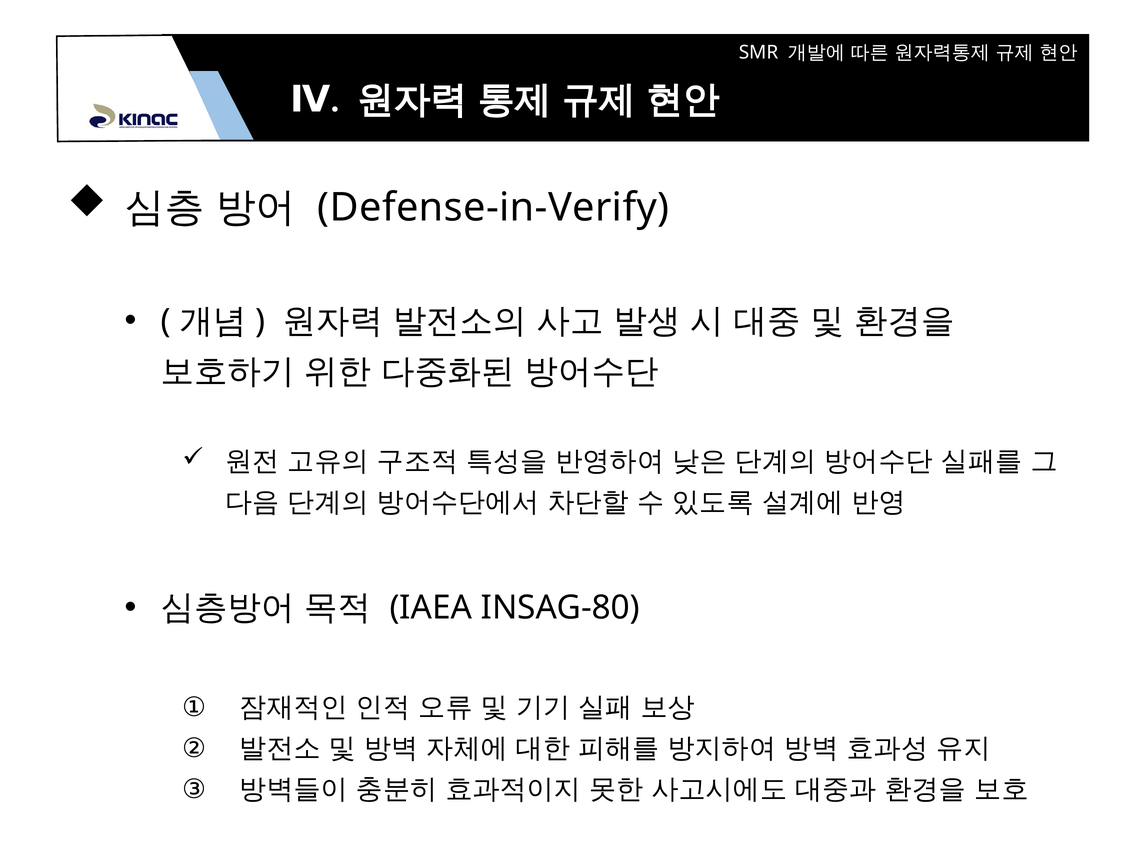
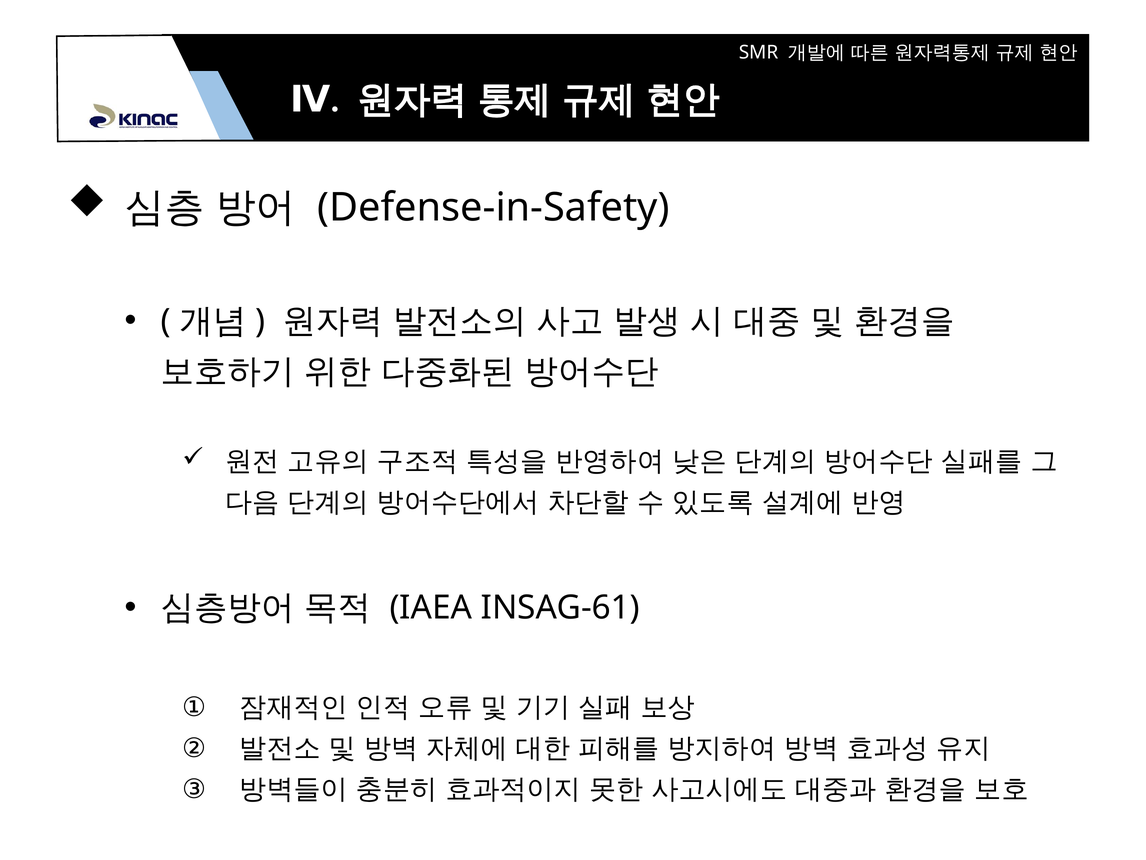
Defense-in-Verify: Defense-in-Verify -> Defense-in-Safety
INSAG-80: INSAG-80 -> INSAG-61
